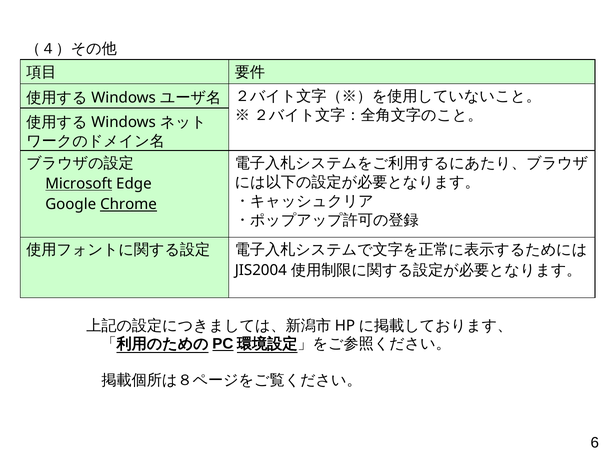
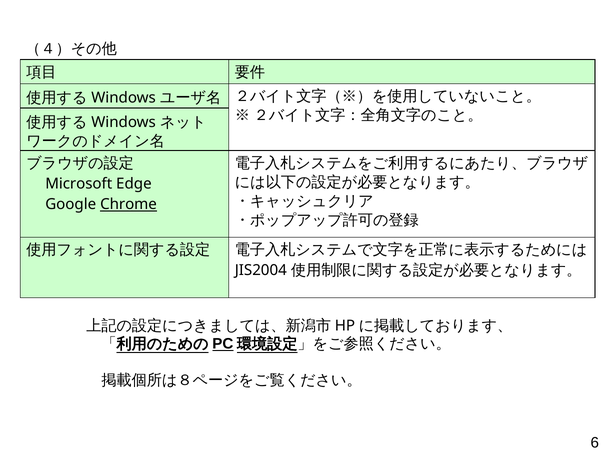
Microsoft underline: present -> none
